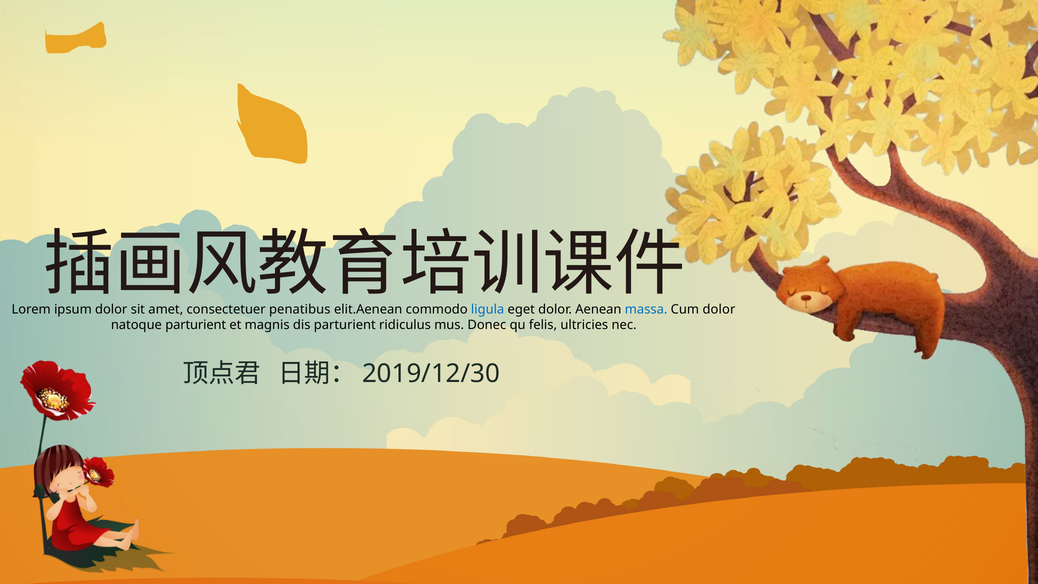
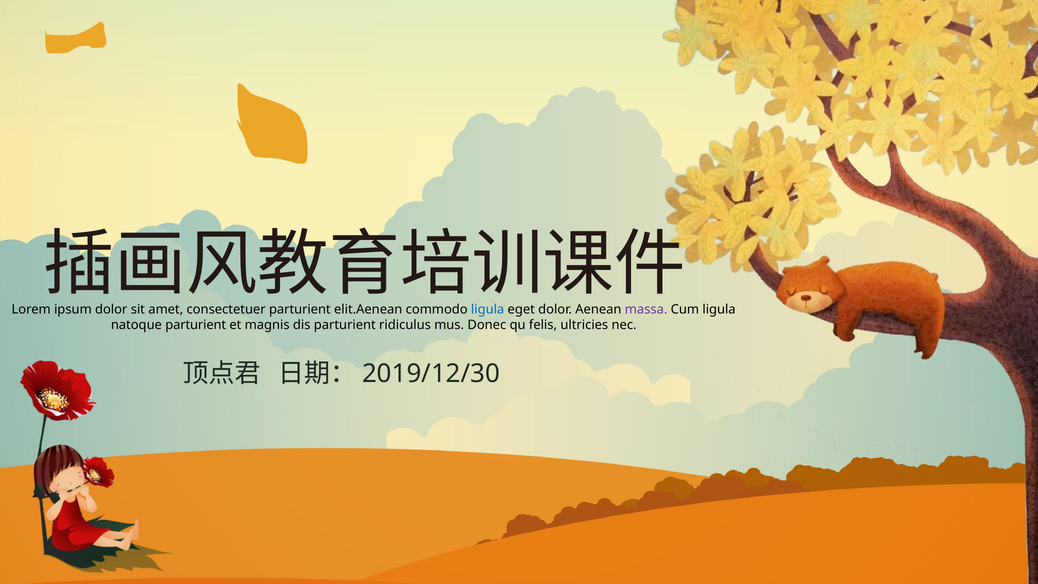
consectetuer penatibus: penatibus -> parturient
massa colour: blue -> purple
Cum dolor: dolor -> ligula
